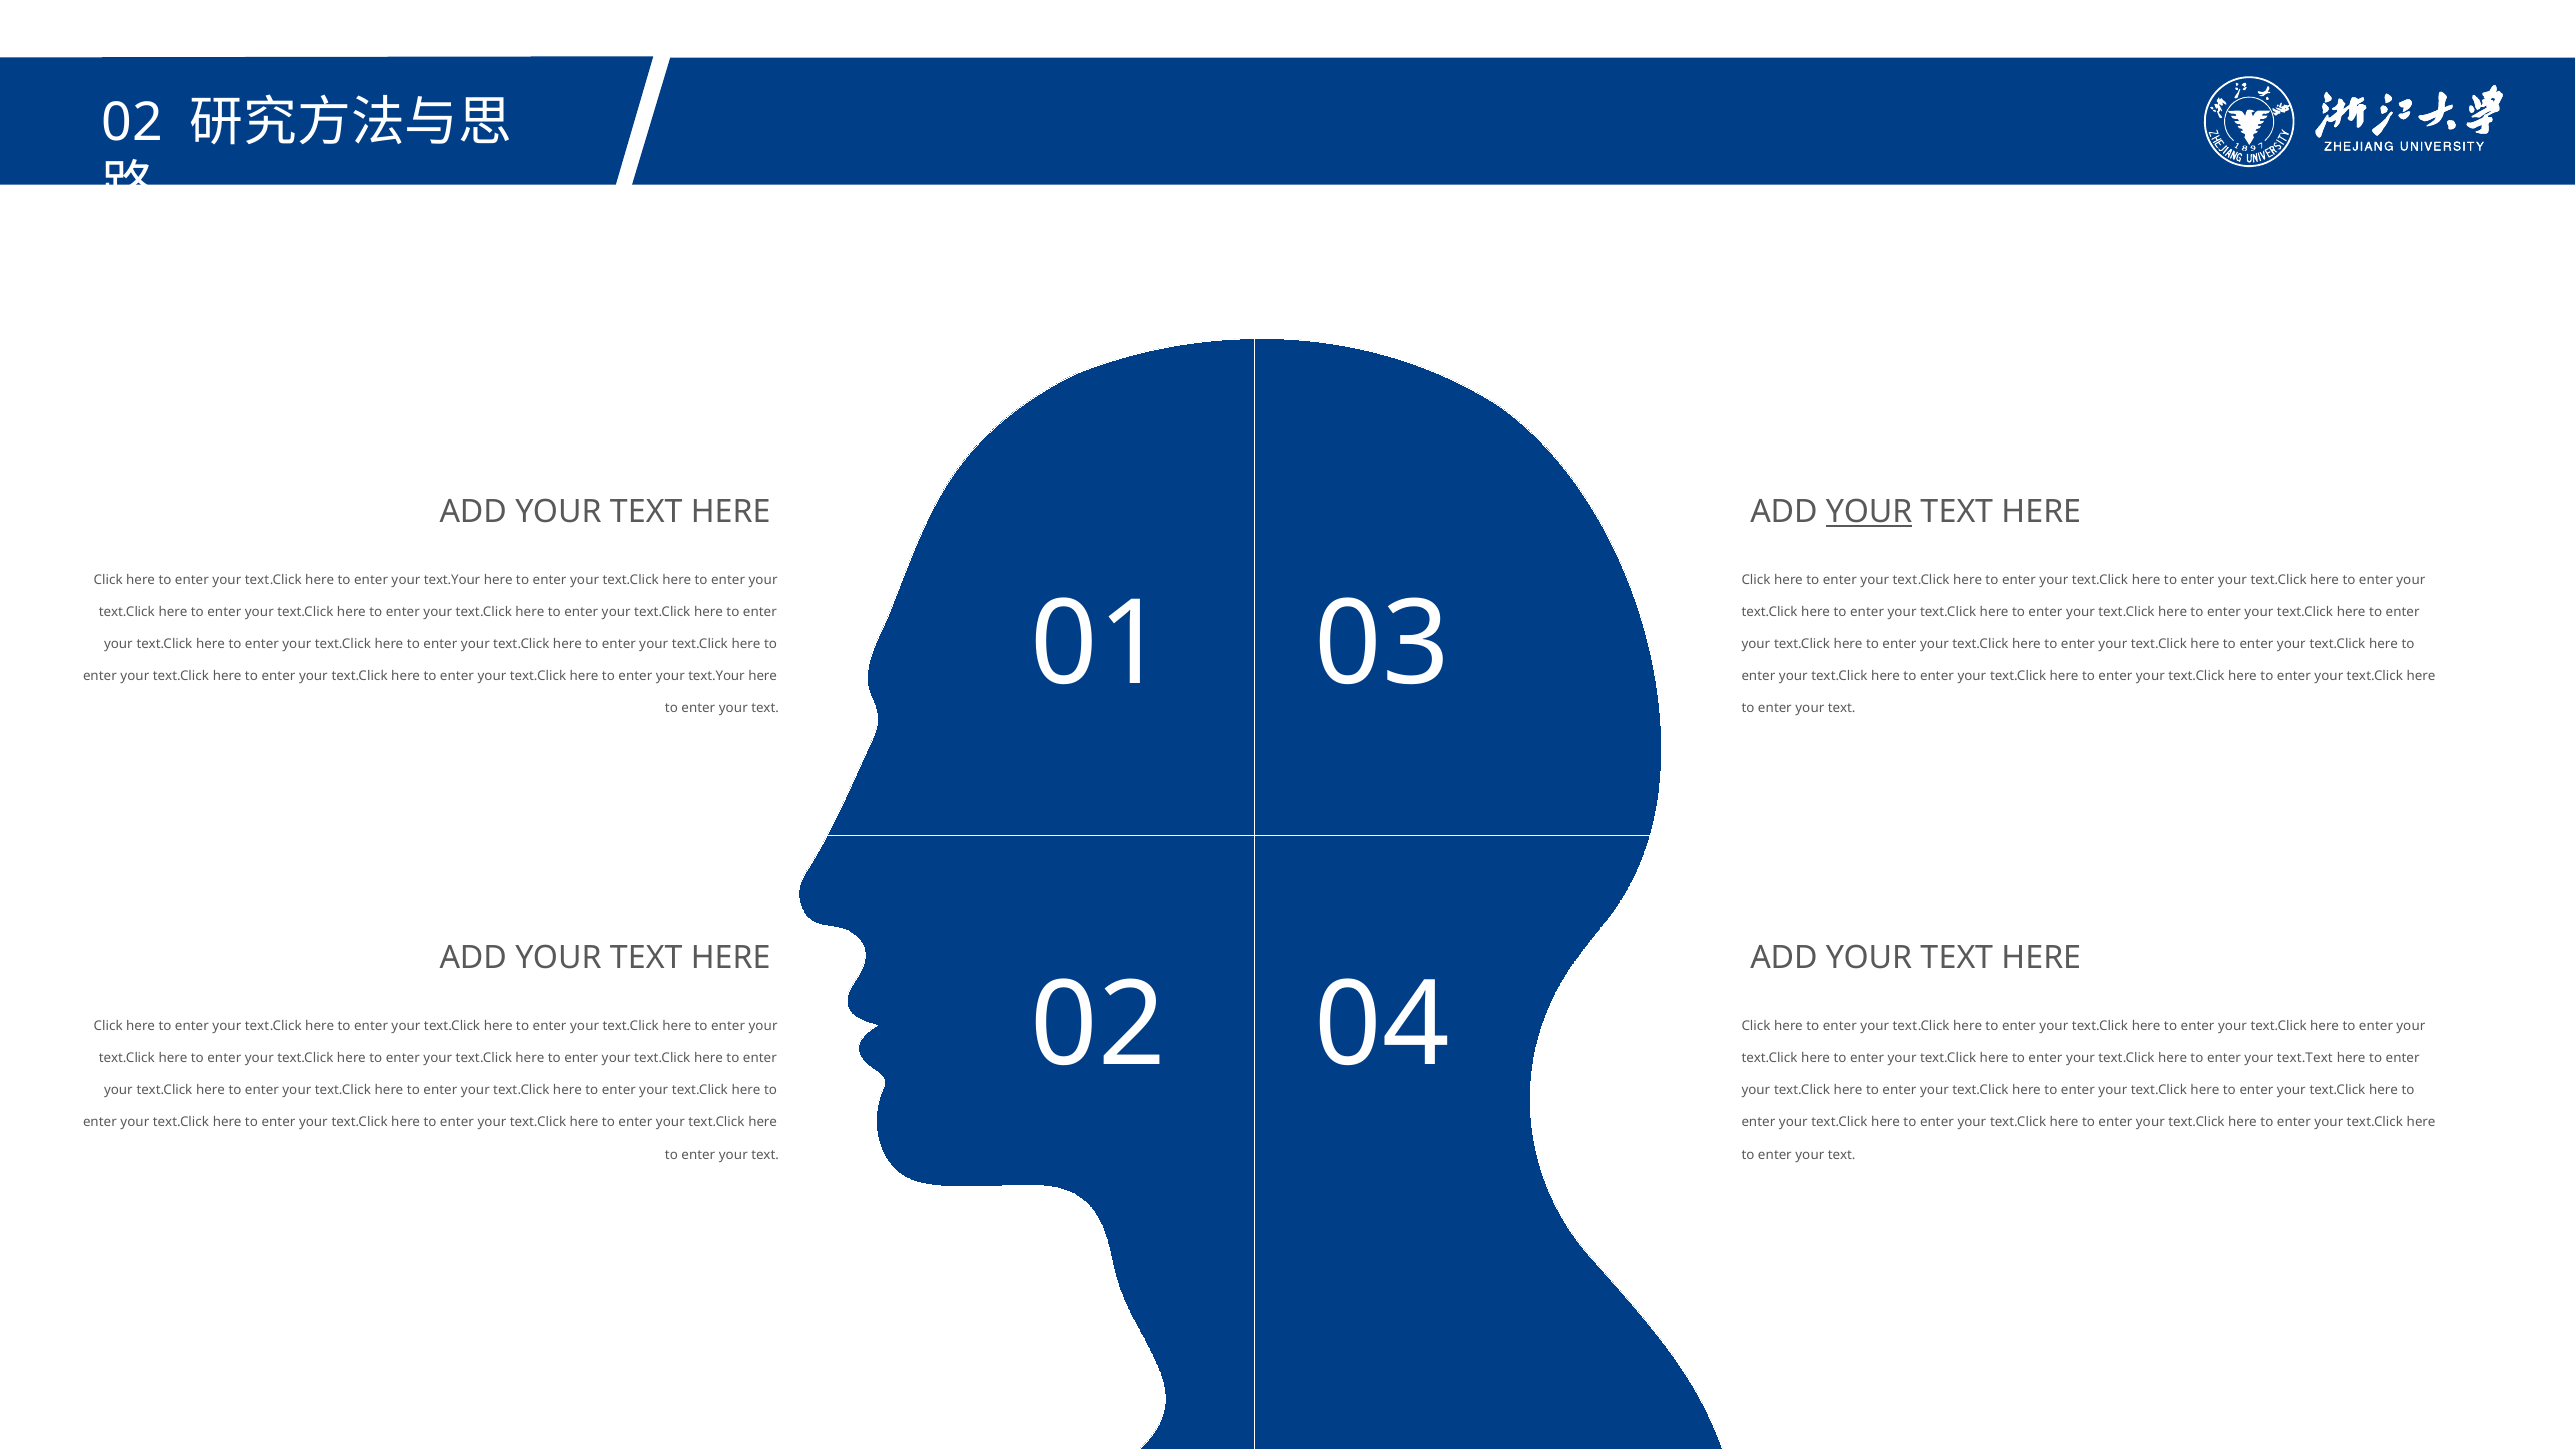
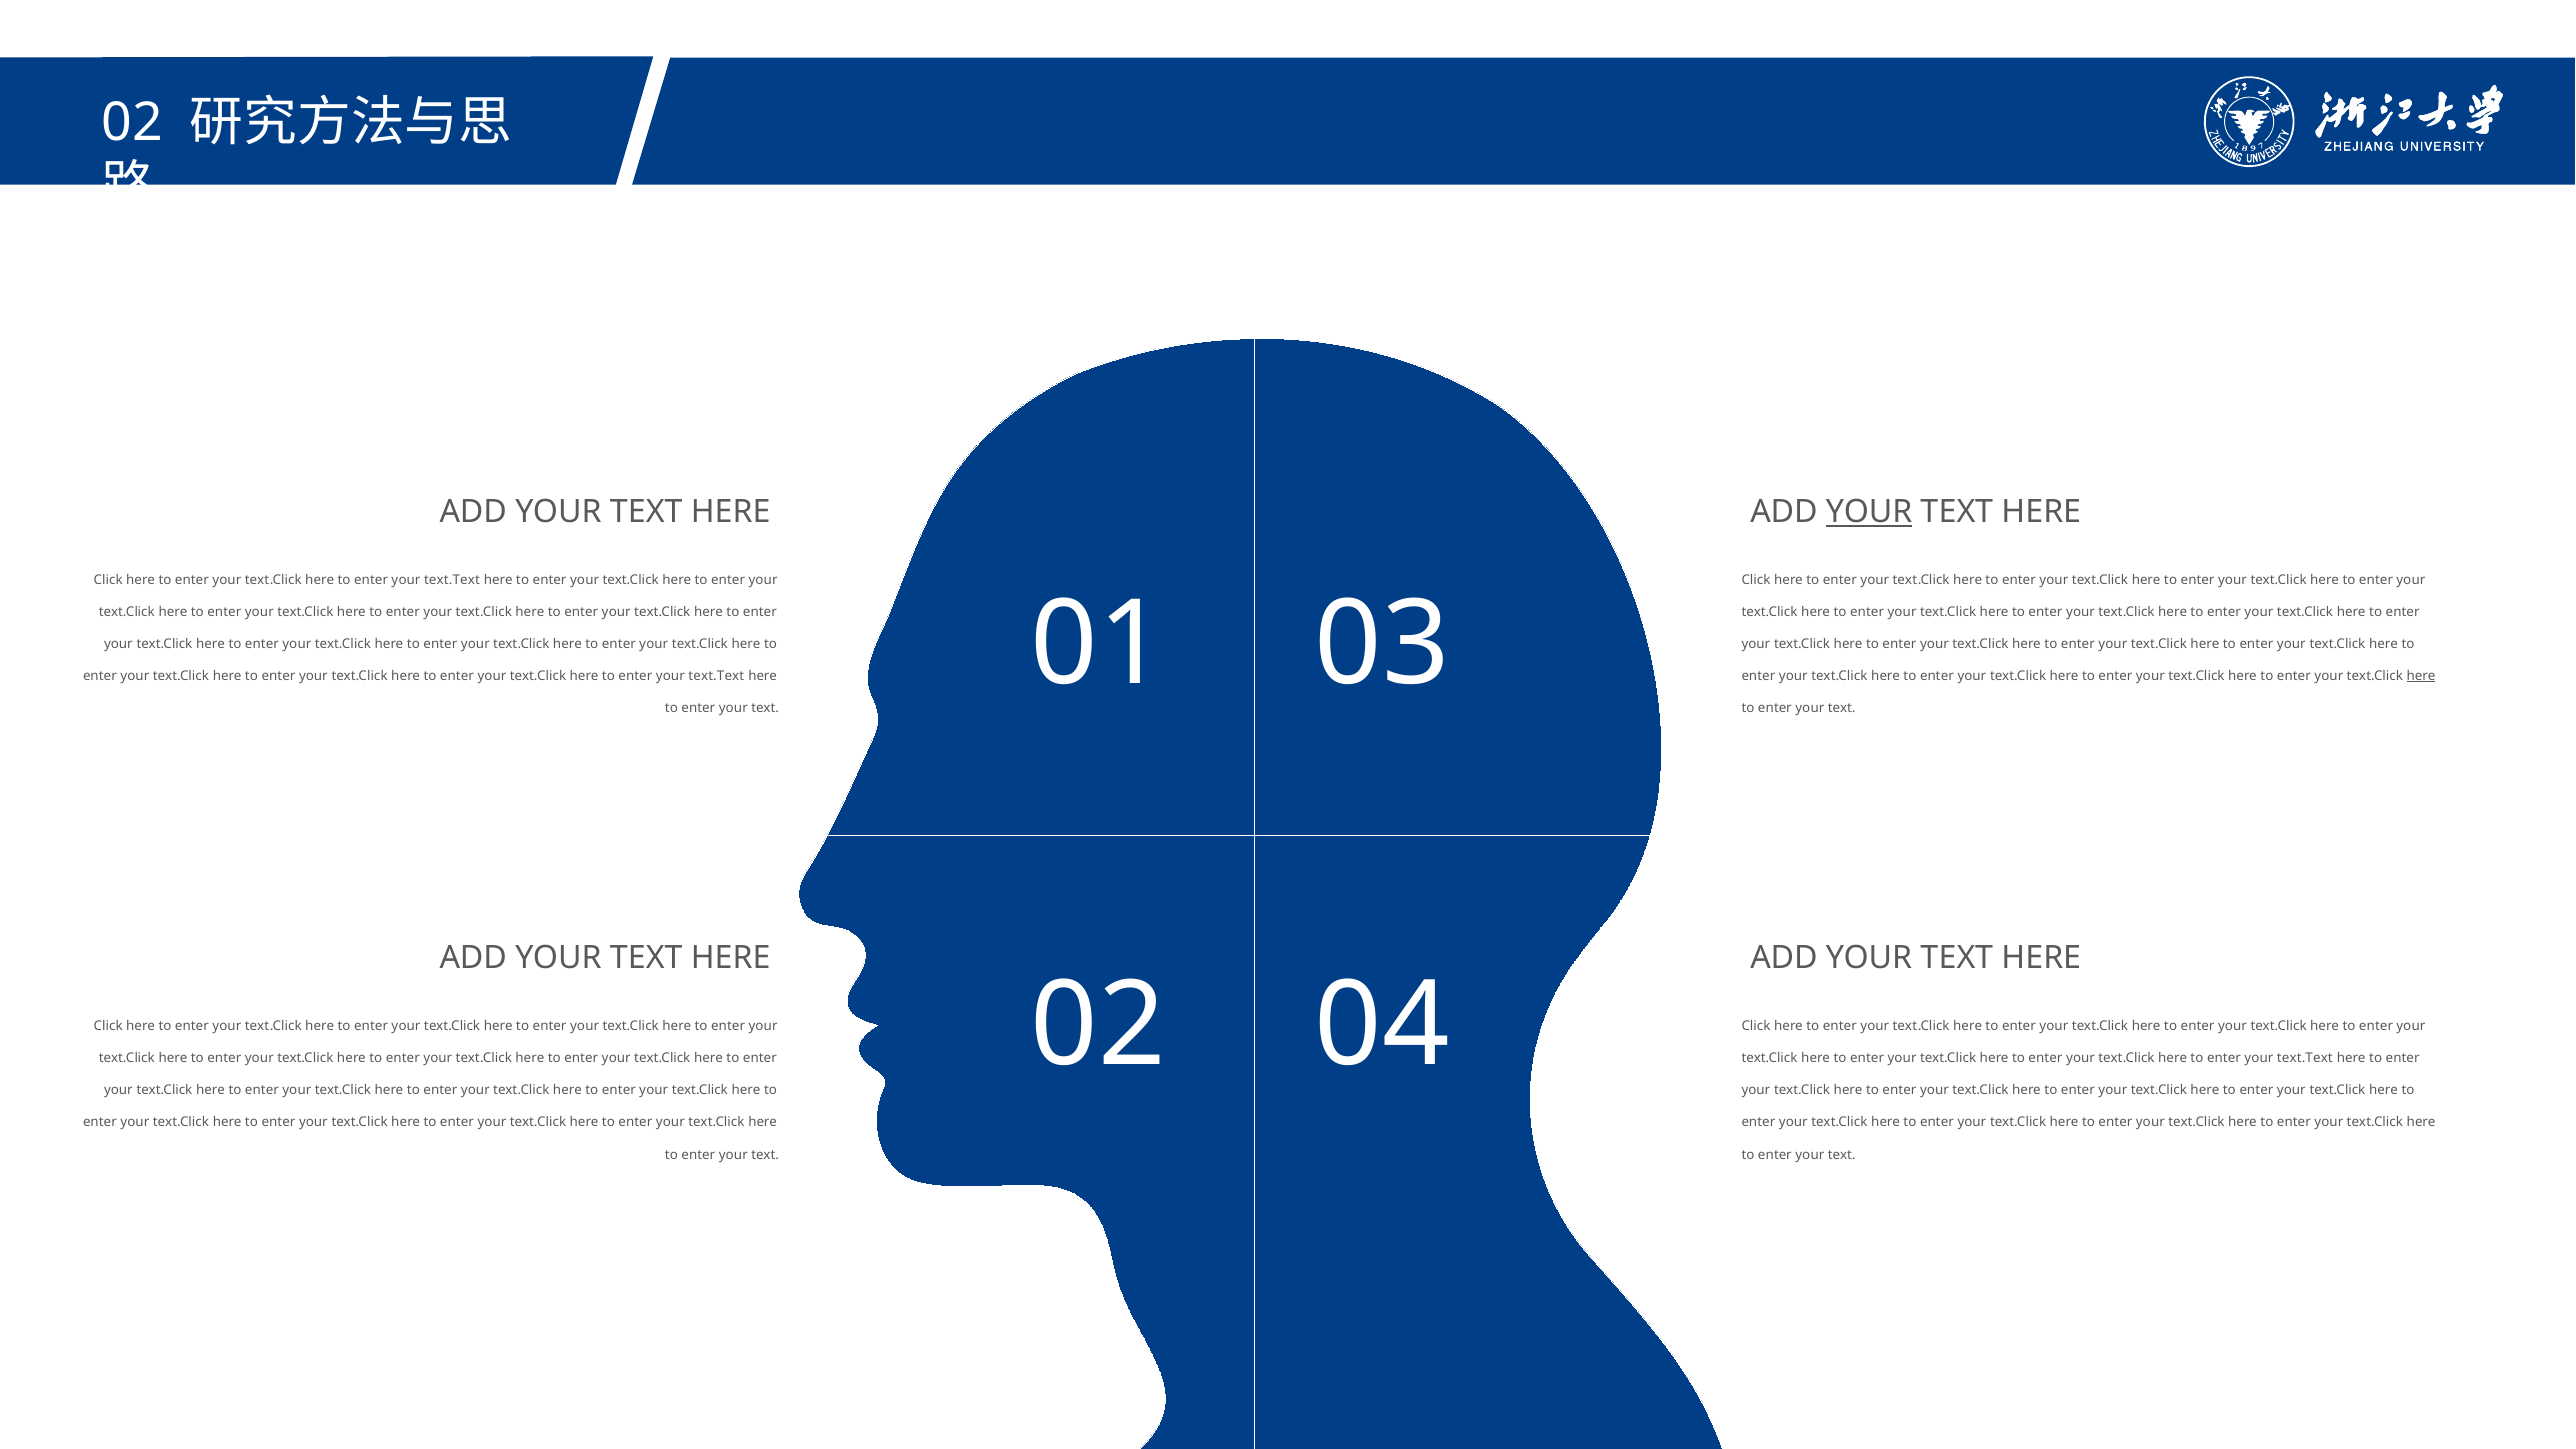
text.Your at (452, 580): text.Your -> text.Text
text.Your at (716, 676): text.Your -> text.Text
here at (2421, 676) underline: none -> present
